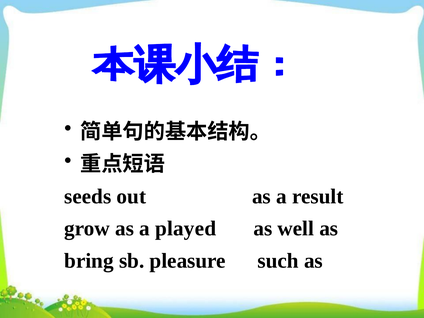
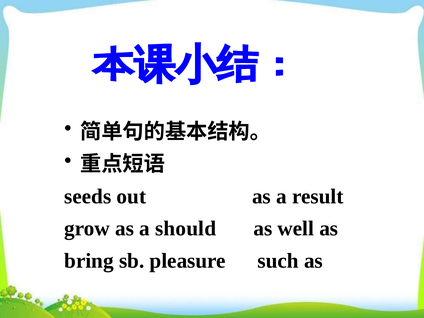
played: played -> should
